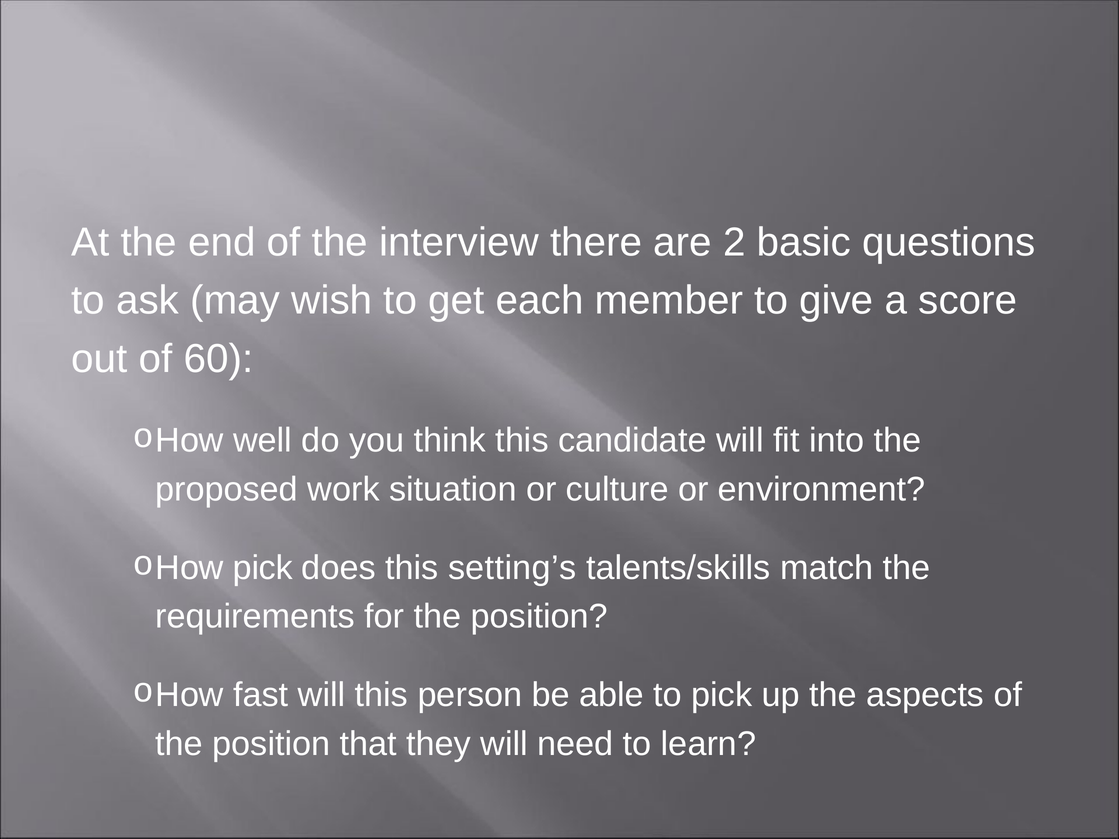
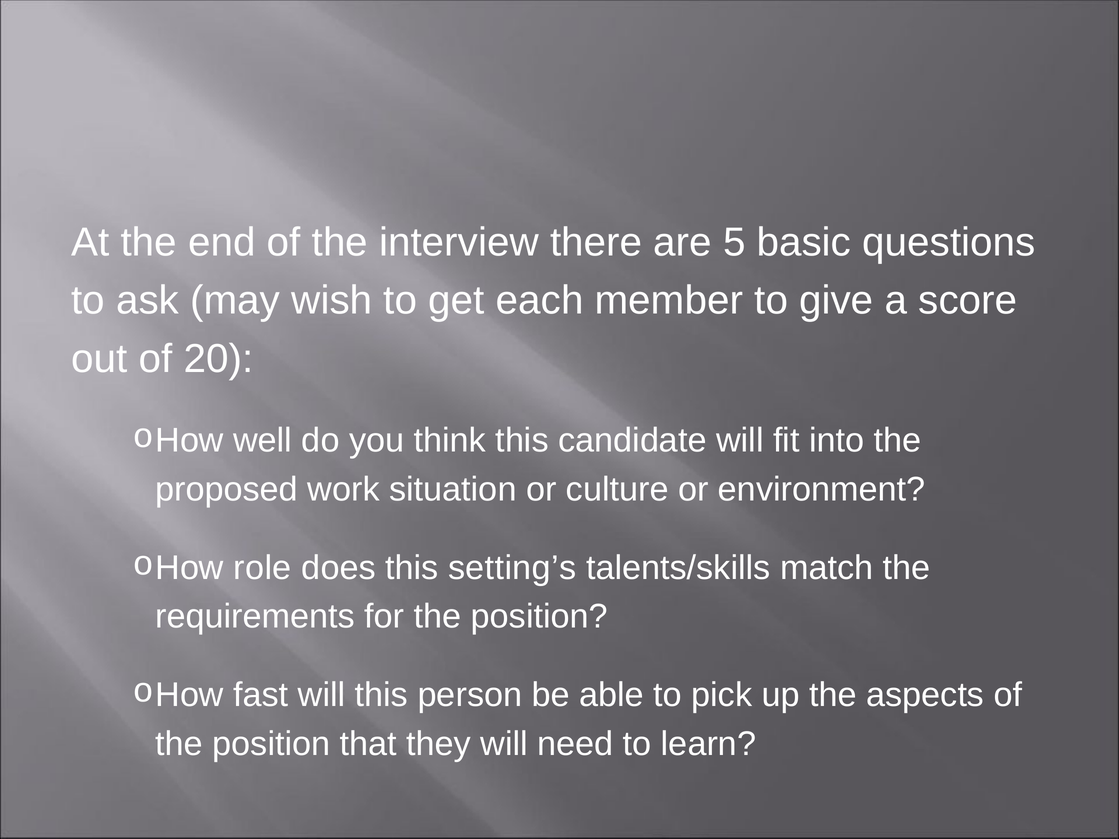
2: 2 -> 5
60: 60 -> 20
pick at (263, 568): pick -> role
